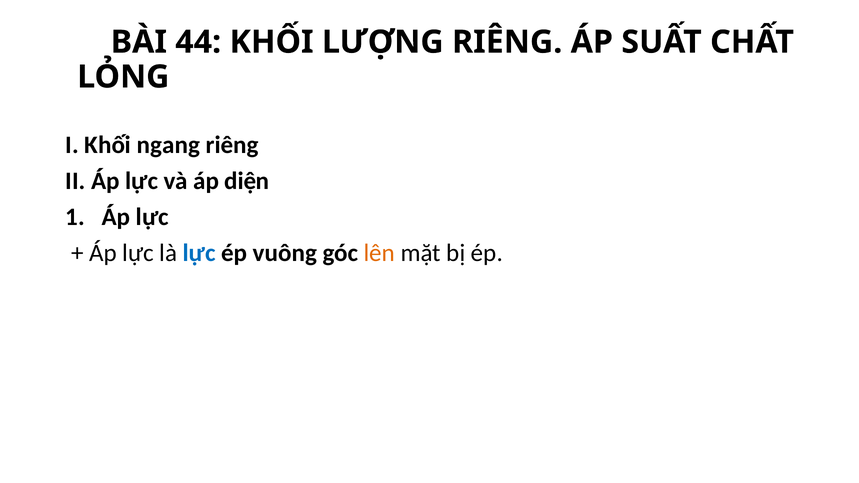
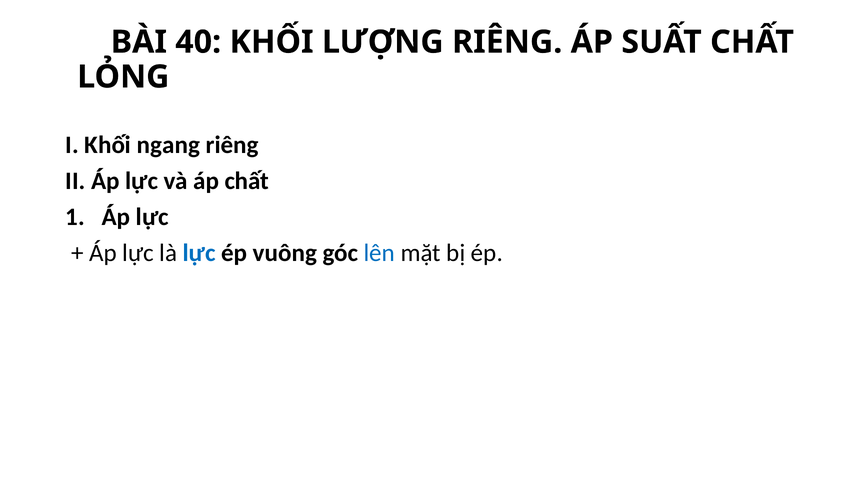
44: 44 -> 40
áp diện: diện -> chất
lên colour: orange -> blue
